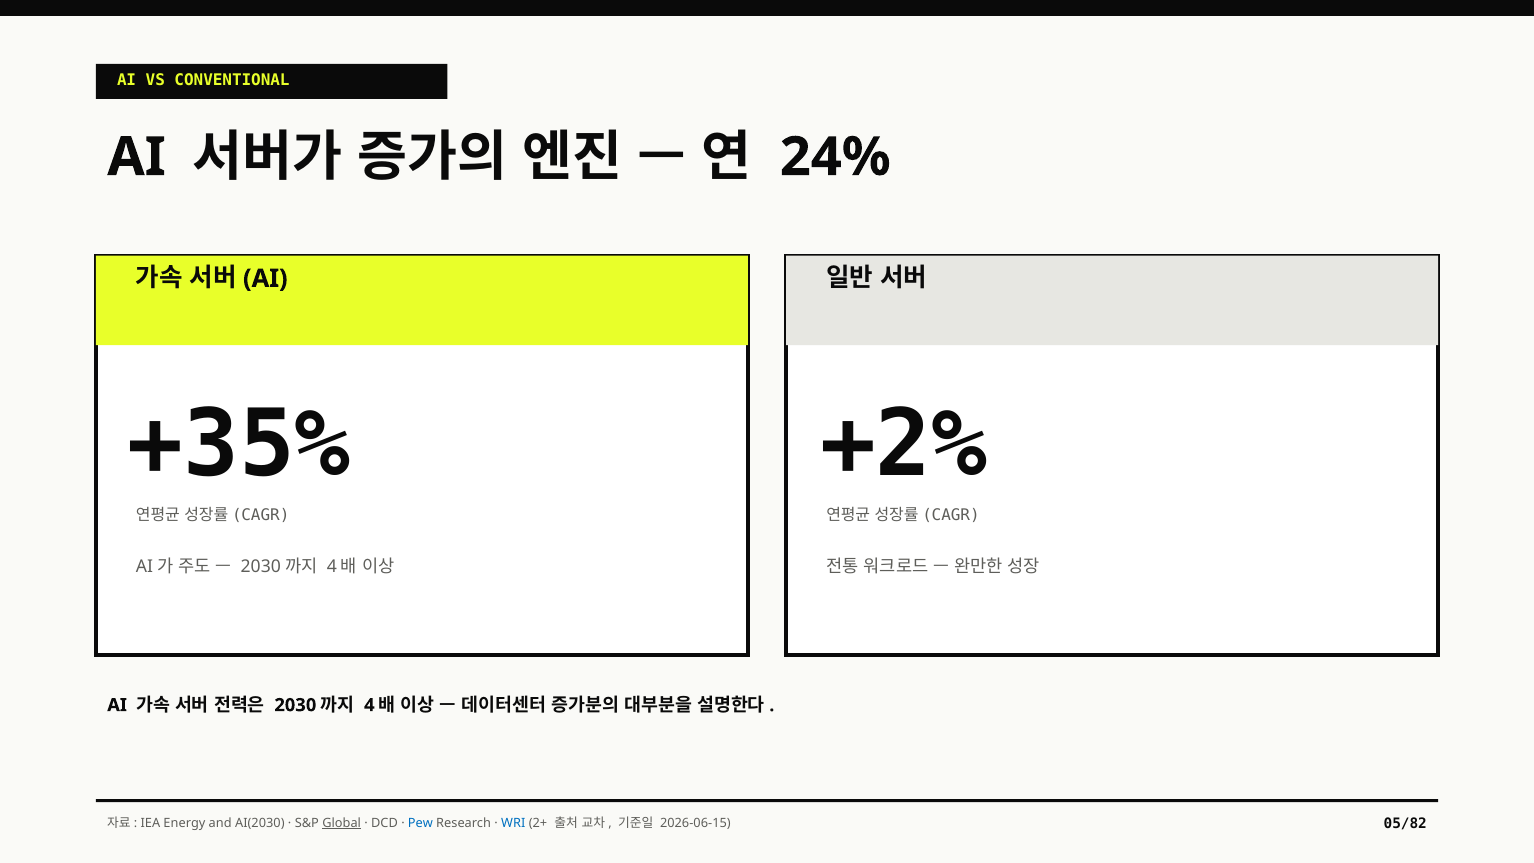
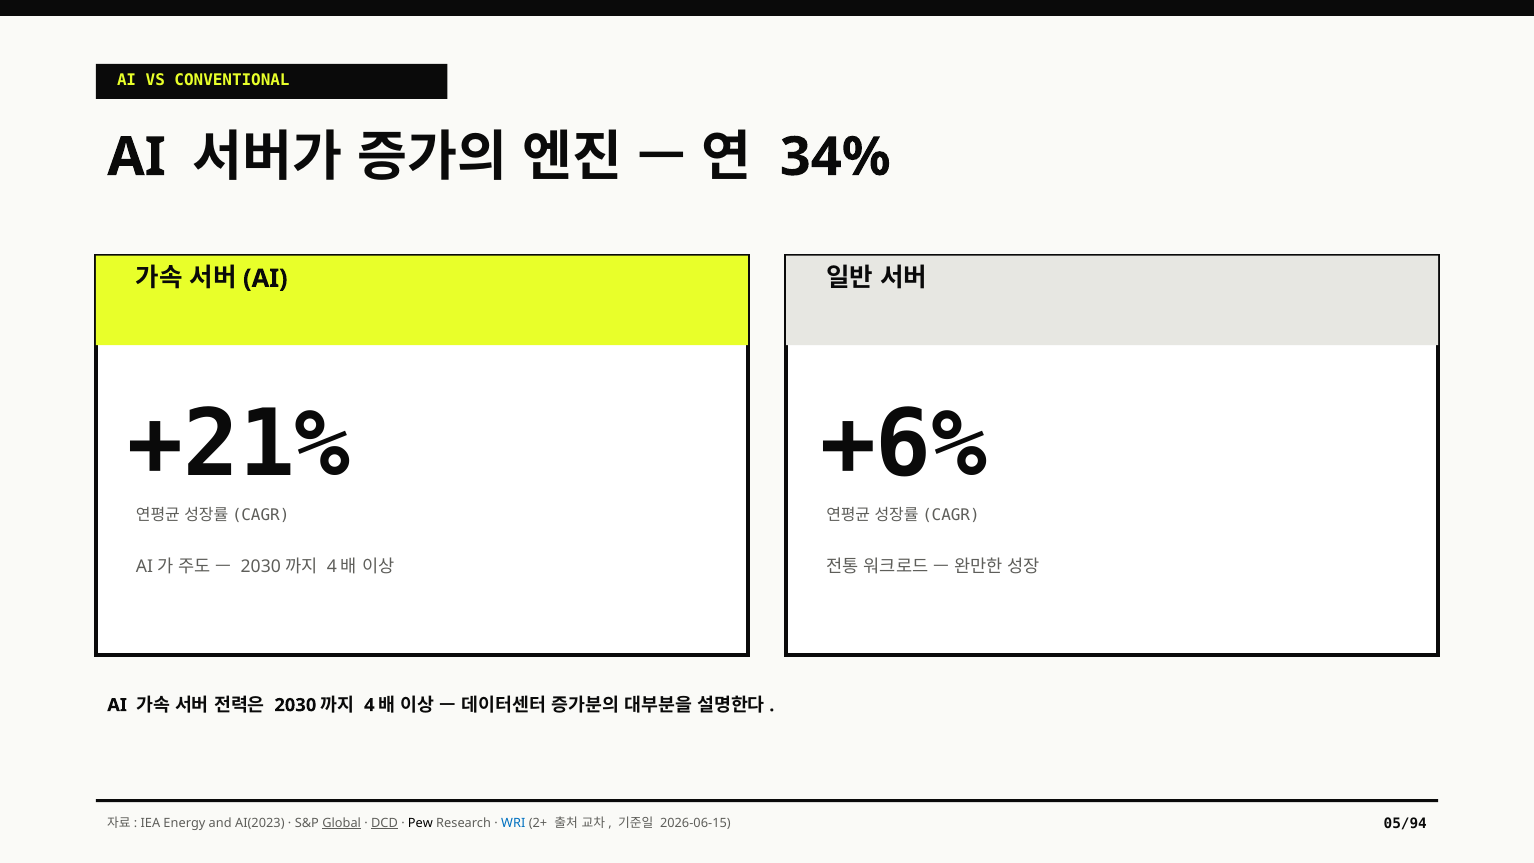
24%: 24% -> 34%
+35%: +35% -> +21%
+2%: +2% -> +6%
AI(2030: AI(2030 -> AI(2023
DCD underline: none -> present
Pew colour: blue -> black
05/82: 05/82 -> 05/94
